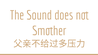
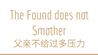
Sound: Sound -> Found
